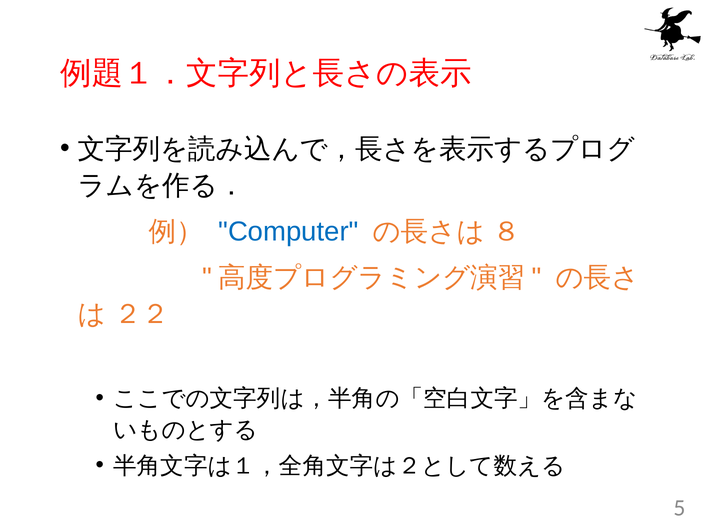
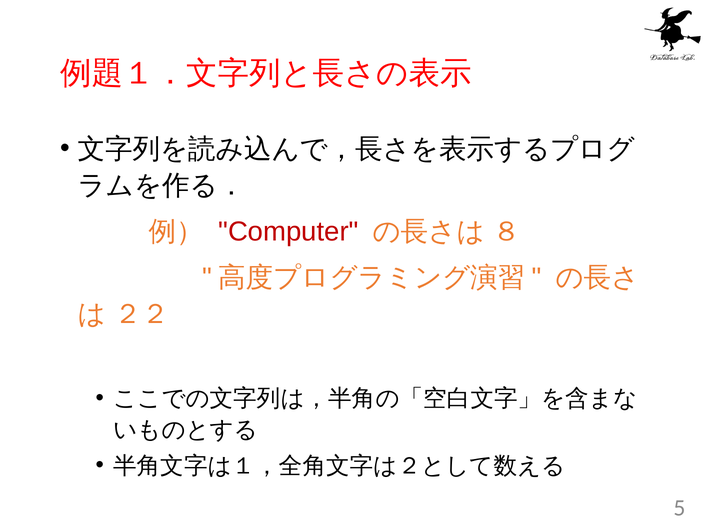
Computer colour: blue -> red
